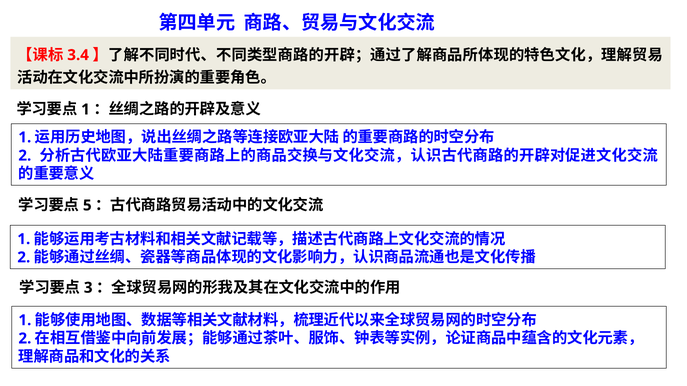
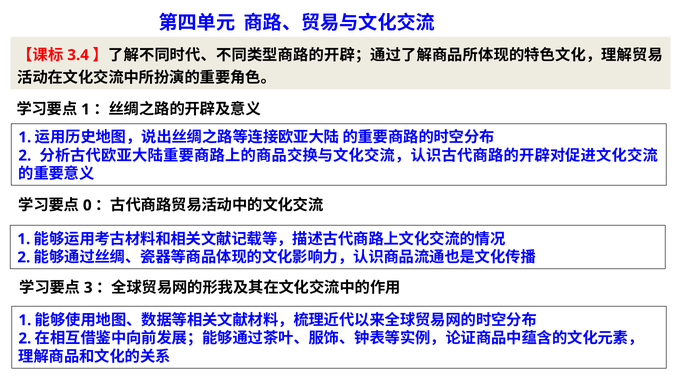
5: 5 -> 0
